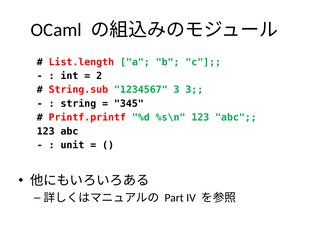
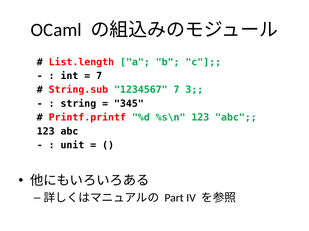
2 at (99, 76): 2 -> 7
1234567 3: 3 -> 7
